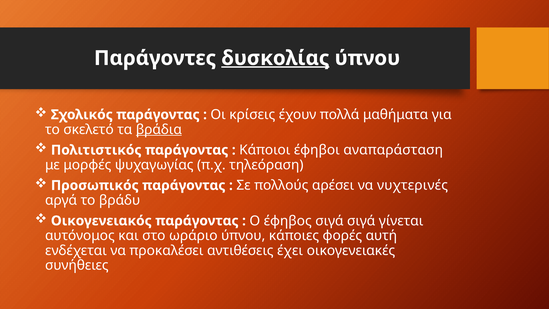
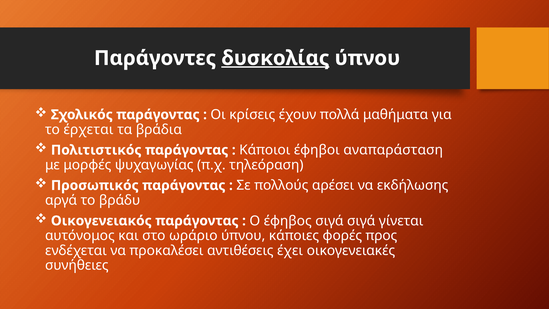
σκελετό: σκελετό -> έρχεται
βράδια underline: present -> none
νυχτερινές: νυχτερινές -> εκδήλωσης
αυτή: αυτή -> προς
